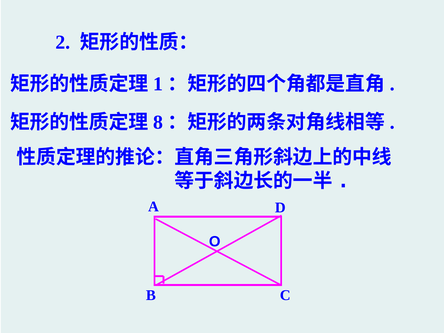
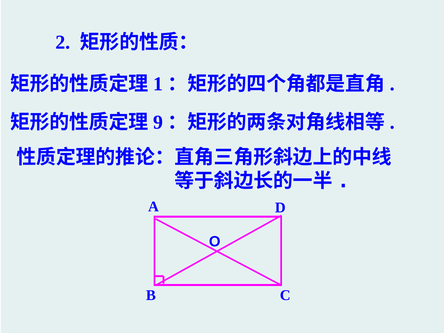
8: 8 -> 9
